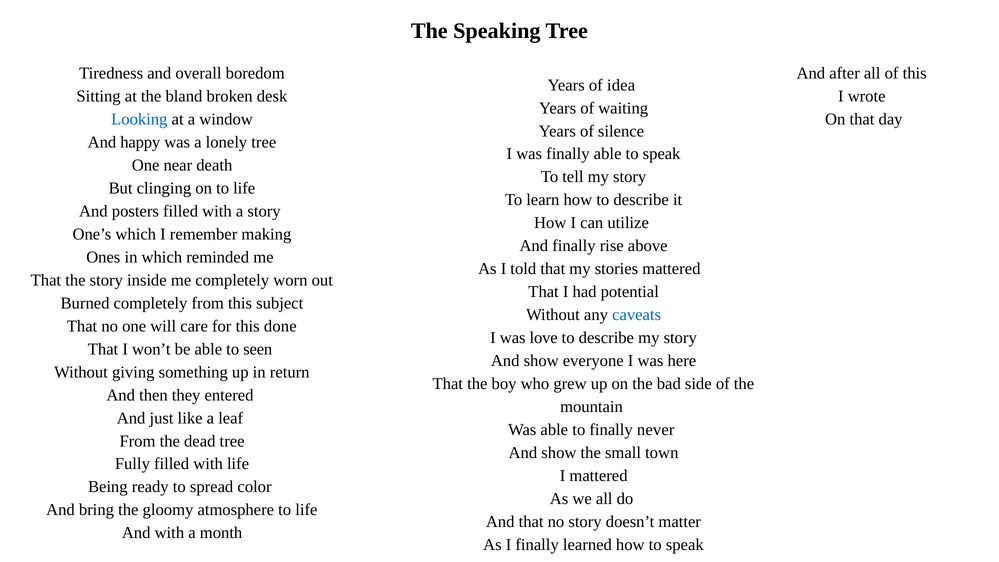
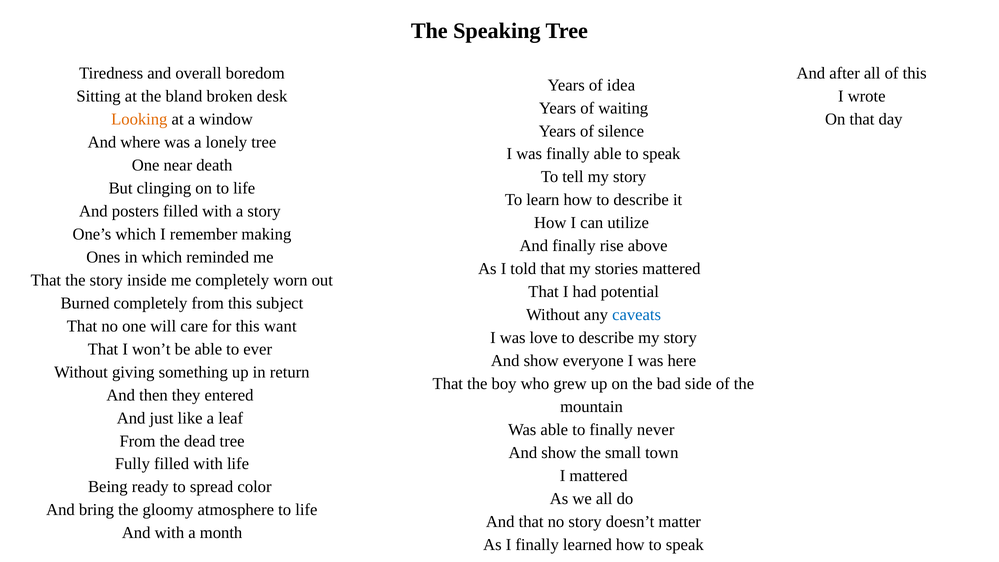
Looking colour: blue -> orange
happy: happy -> where
done: done -> want
seen: seen -> ever
